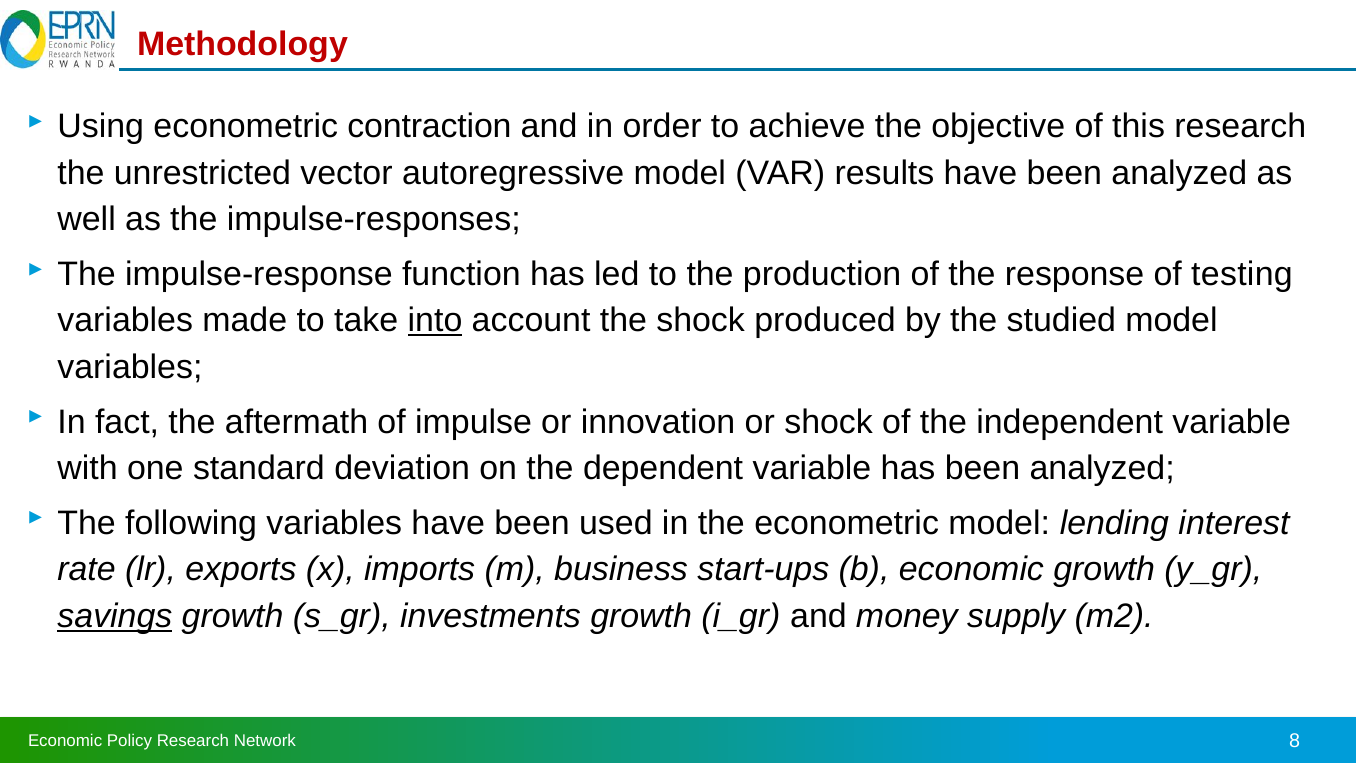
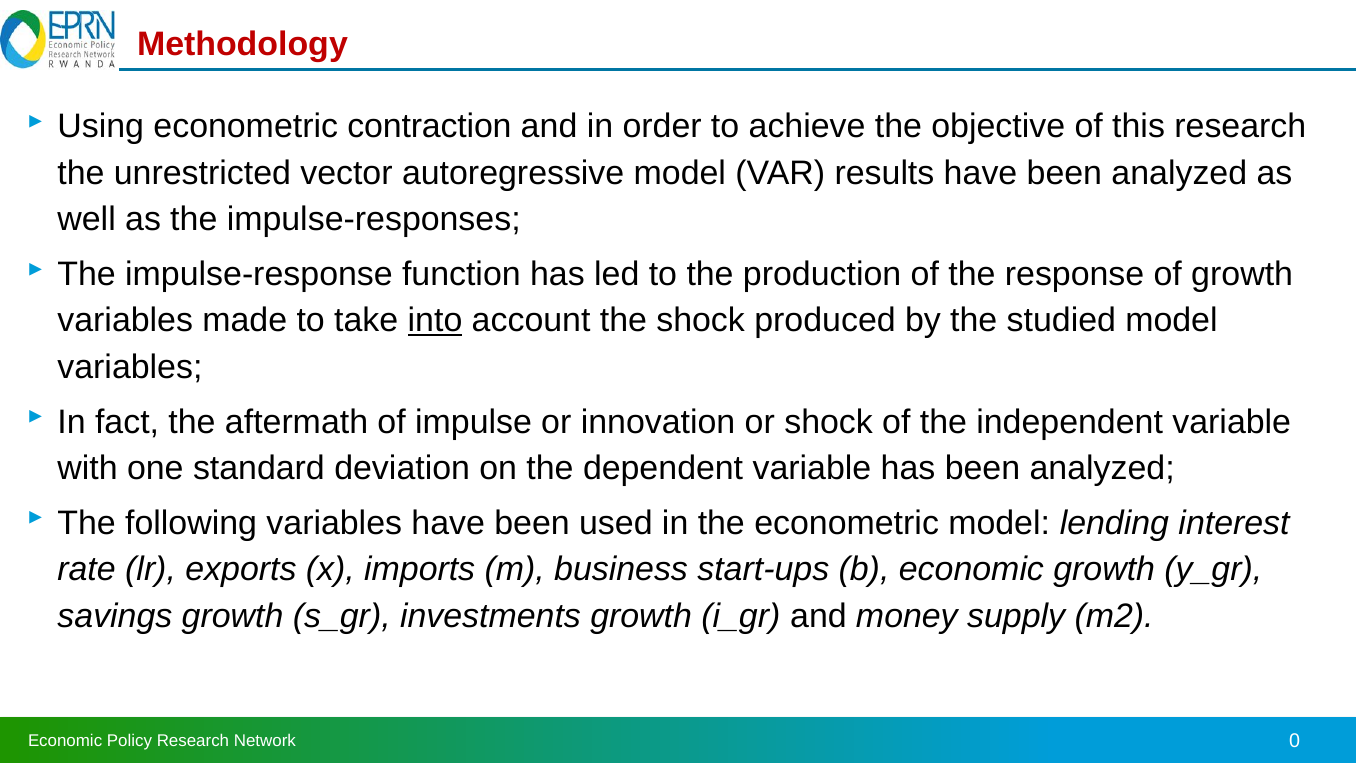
of testing: testing -> growth
savings underline: present -> none
8: 8 -> 0
